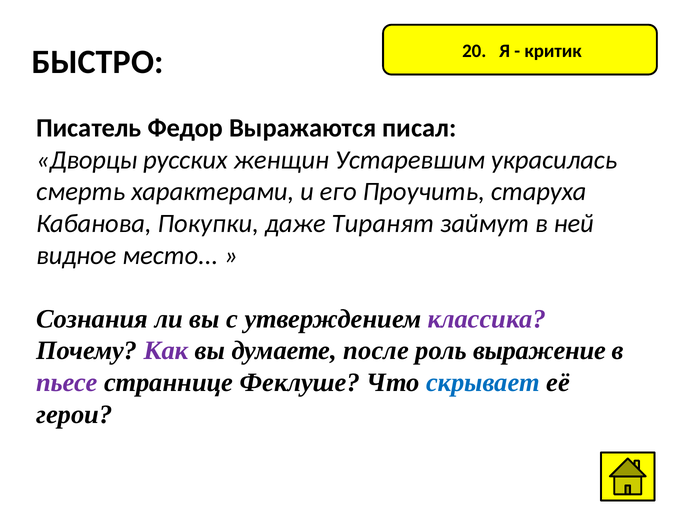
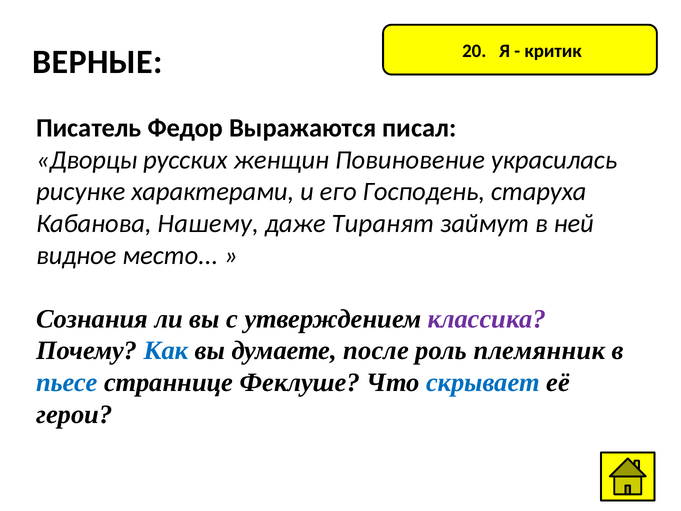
БЫСТРО: БЫСТРО -> ВЕРНЫЕ
Устаревшим: Устаревшим -> Повиновение
смерть: смерть -> рисунке
Проучить: Проучить -> Господень
Покупки: Покупки -> Нашему
Как colour: purple -> blue
выражение: выражение -> племянник
пьесе colour: purple -> blue
